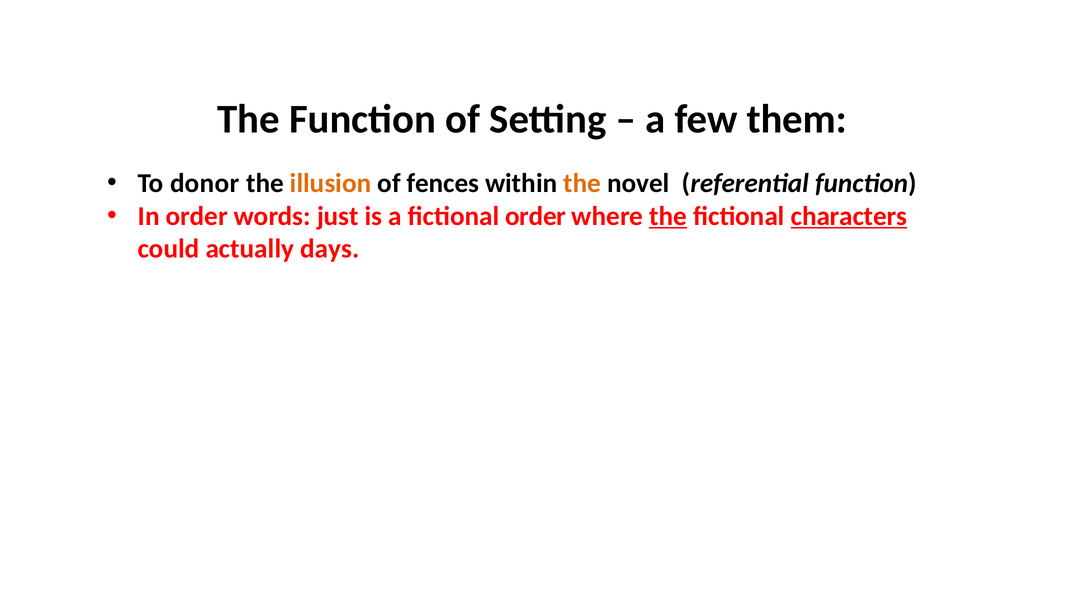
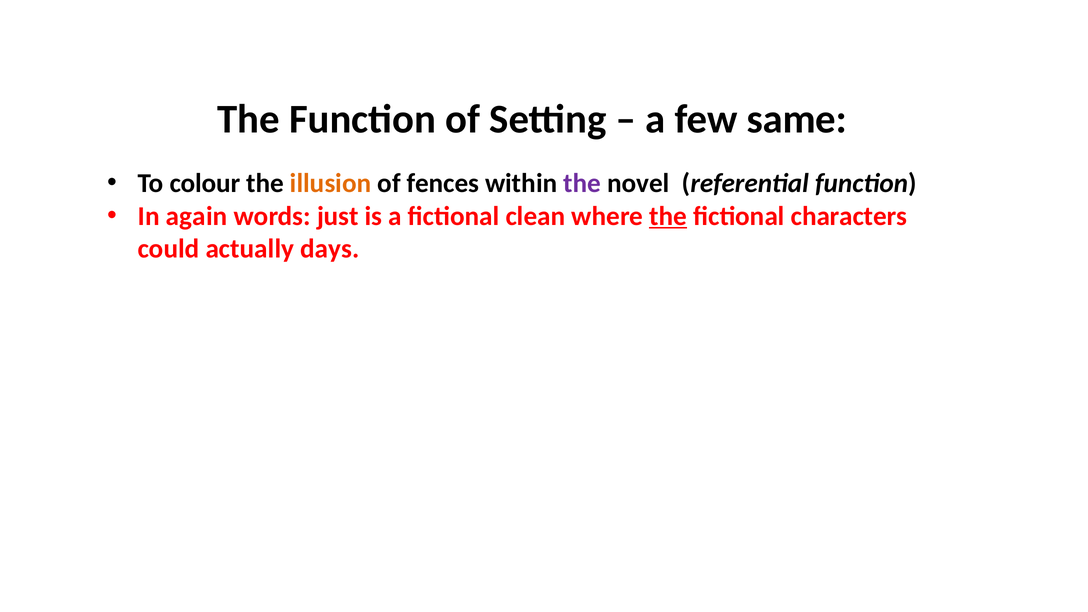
them: them -> same
donor: donor -> colour
the at (582, 184) colour: orange -> purple
In order: order -> again
fictional order: order -> clean
characters underline: present -> none
